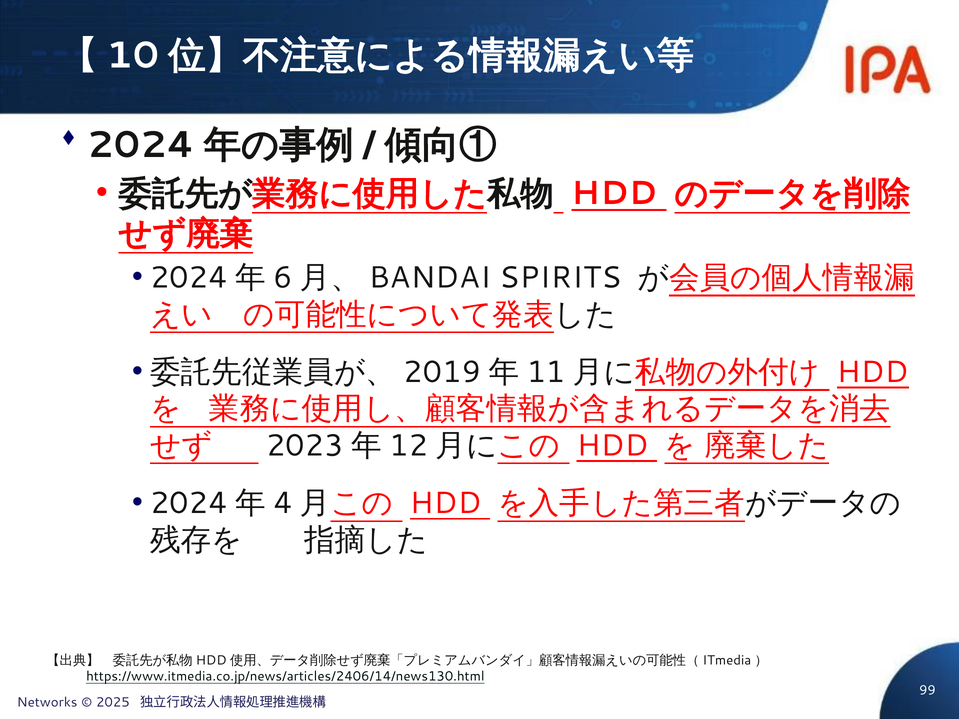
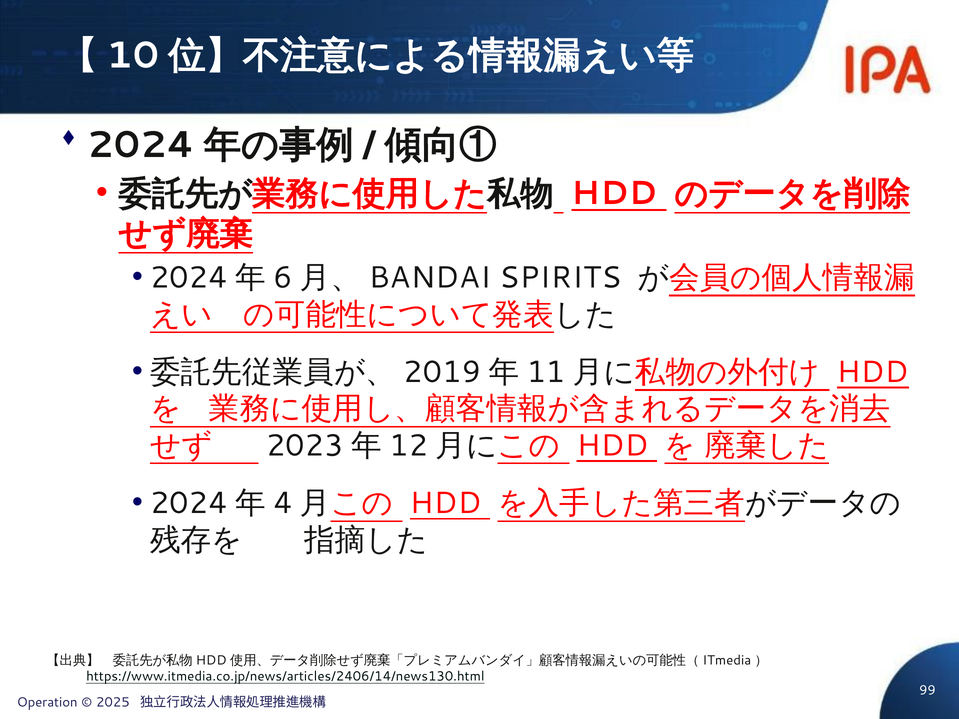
Networks: Networks -> Operation
